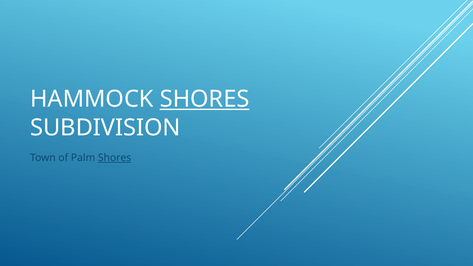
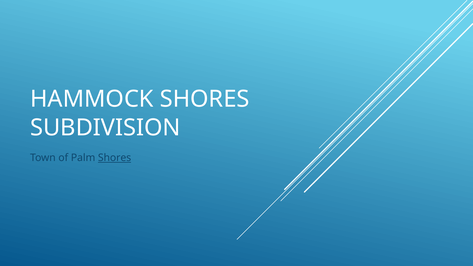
SHORES at (205, 99) underline: present -> none
